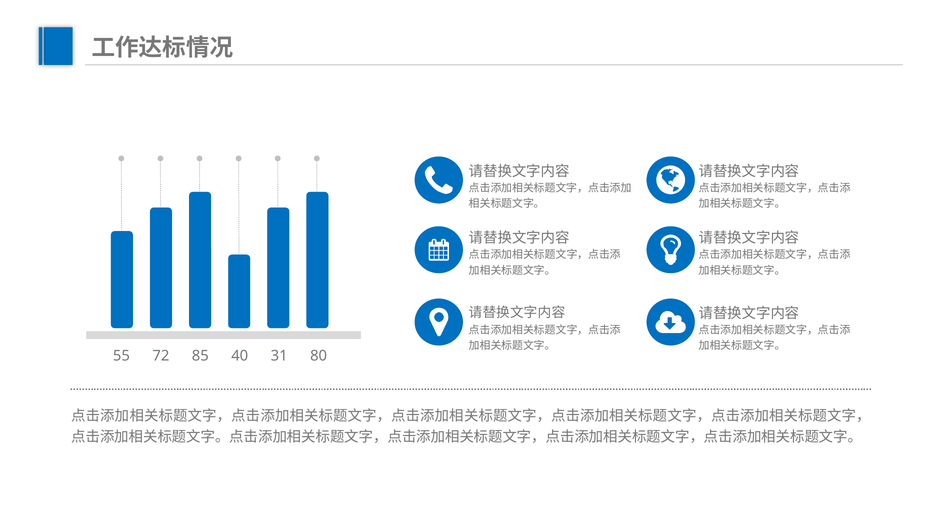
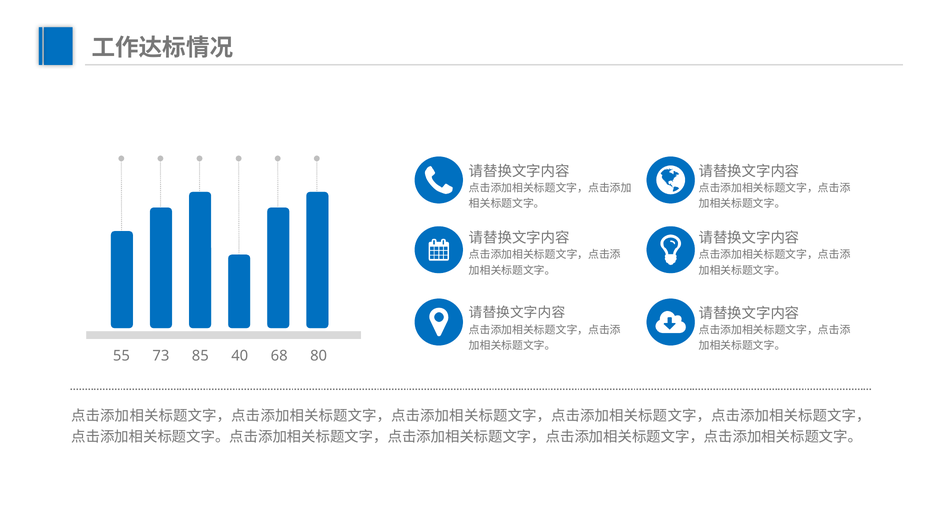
72: 72 -> 73
31: 31 -> 68
